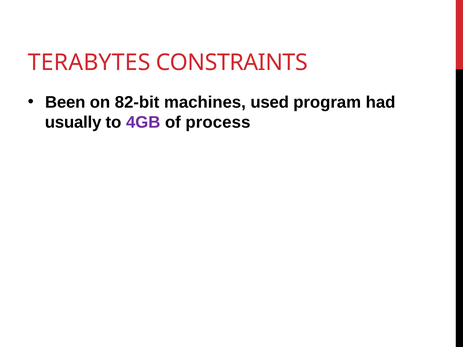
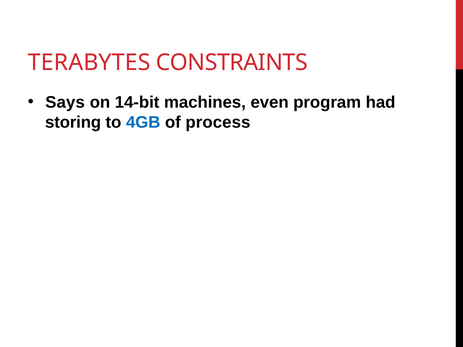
Been: Been -> Says
82-bit: 82-bit -> 14-bit
used: used -> even
usually: usually -> storing
4GB colour: purple -> blue
